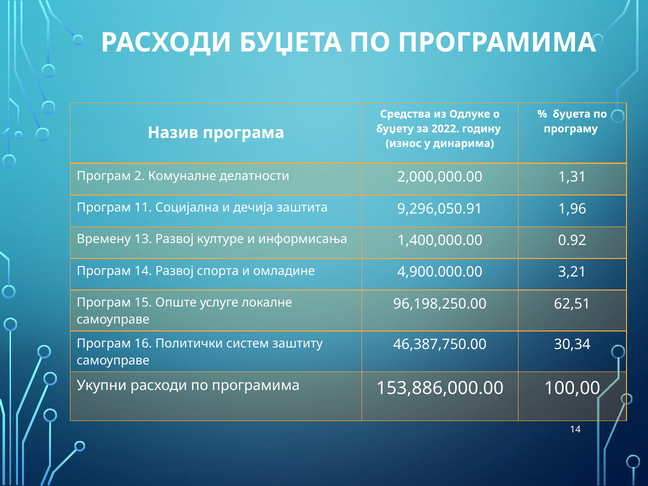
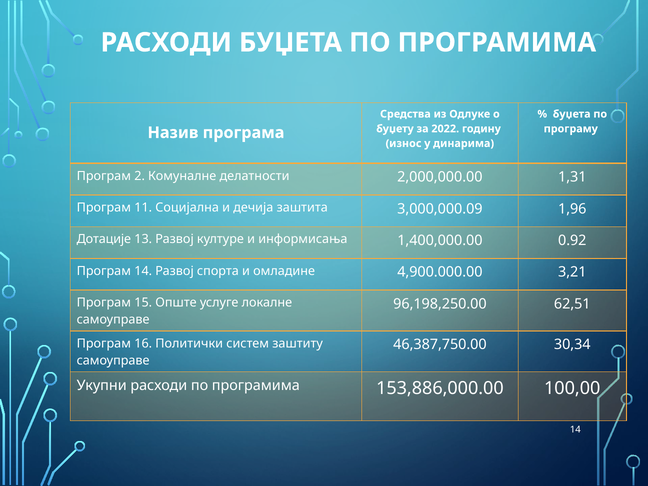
9,296,050.91: 9,296,050.91 -> 3,000,000.09
Времену: Времену -> Дотације
